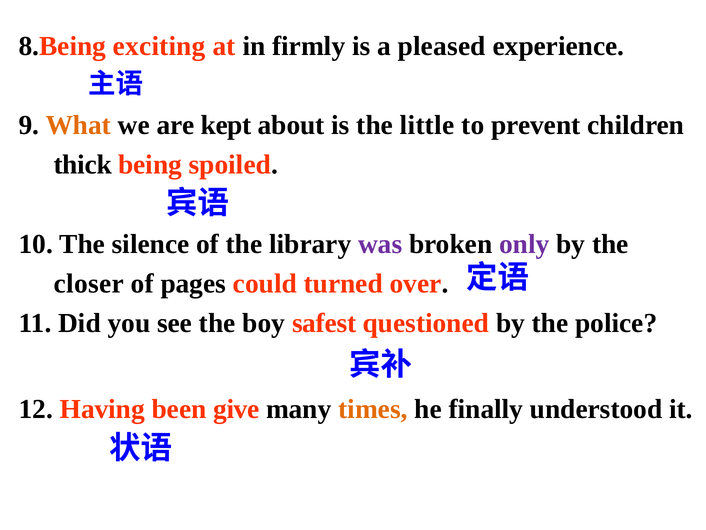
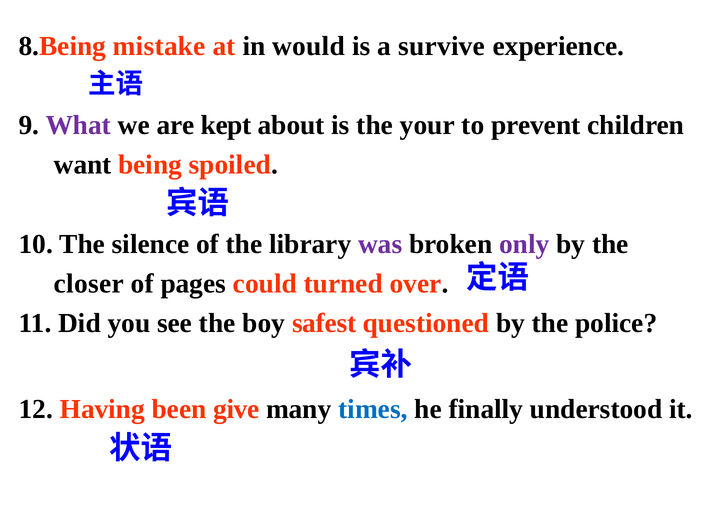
exciting: exciting -> mistake
firmly: firmly -> would
pleased: pleased -> survive
What colour: orange -> purple
little: little -> your
thick: thick -> want
times colour: orange -> blue
